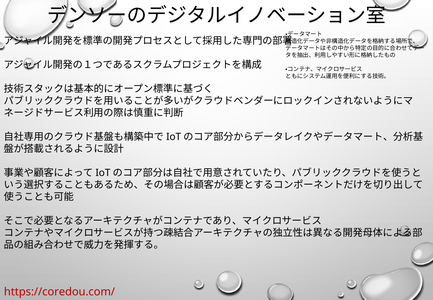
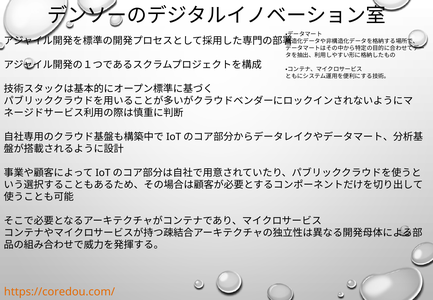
https://coredou.com/ colour: red -> orange
